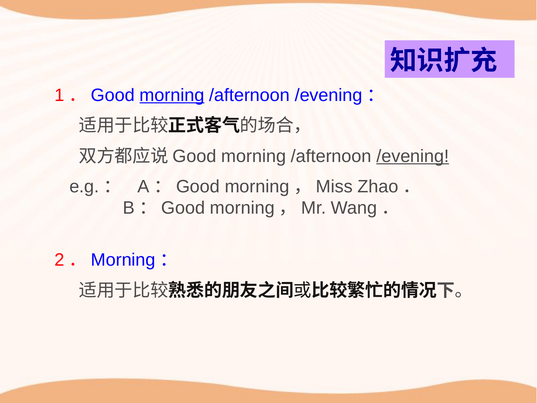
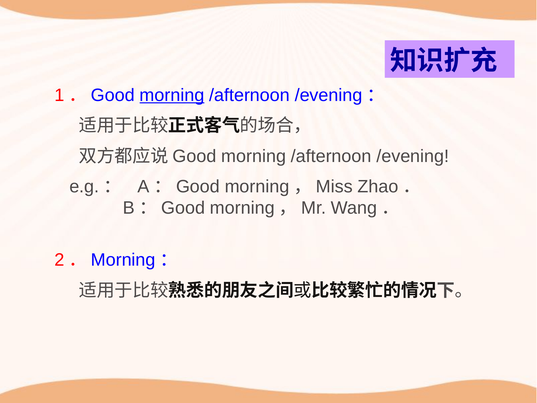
/evening underline: present -> none
